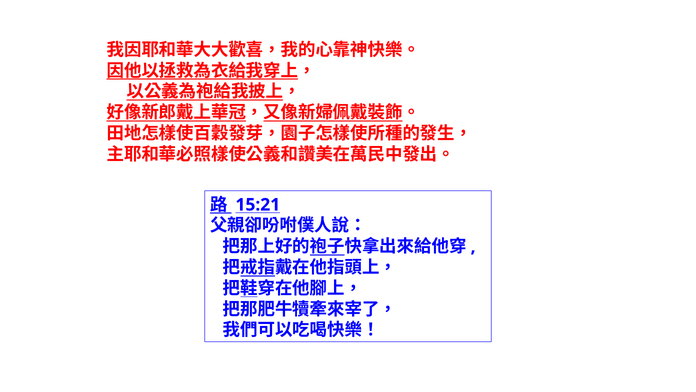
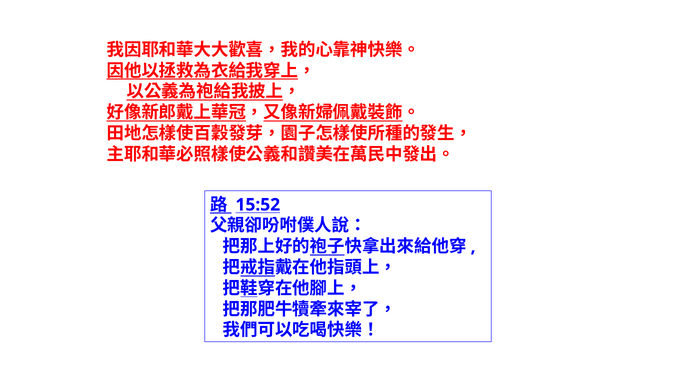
15:21: 15:21 -> 15:52
